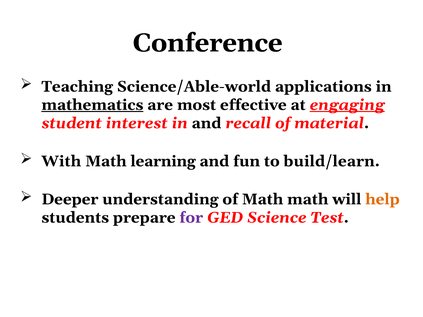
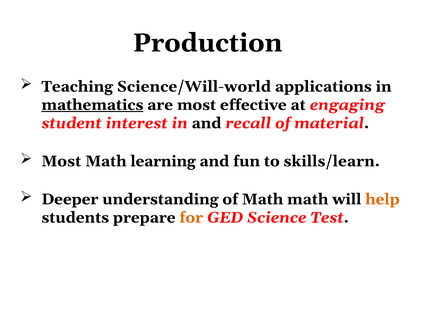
Conference: Conference -> Production
Science/Able-world: Science/Able-world -> Science/Will-world
engaging underline: present -> none
With at (61, 161): With -> Most
build/learn: build/learn -> skills/learn
for colour: purple -> orange
